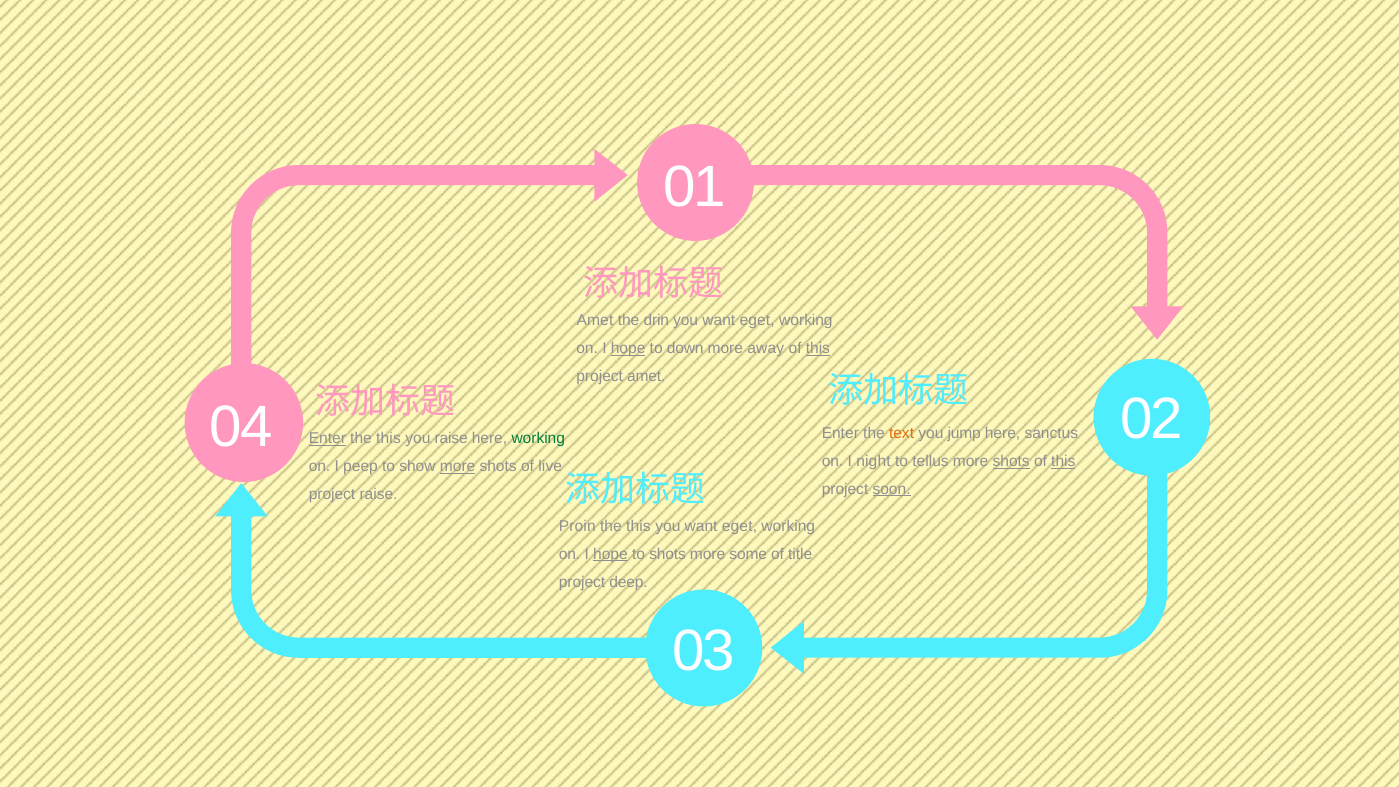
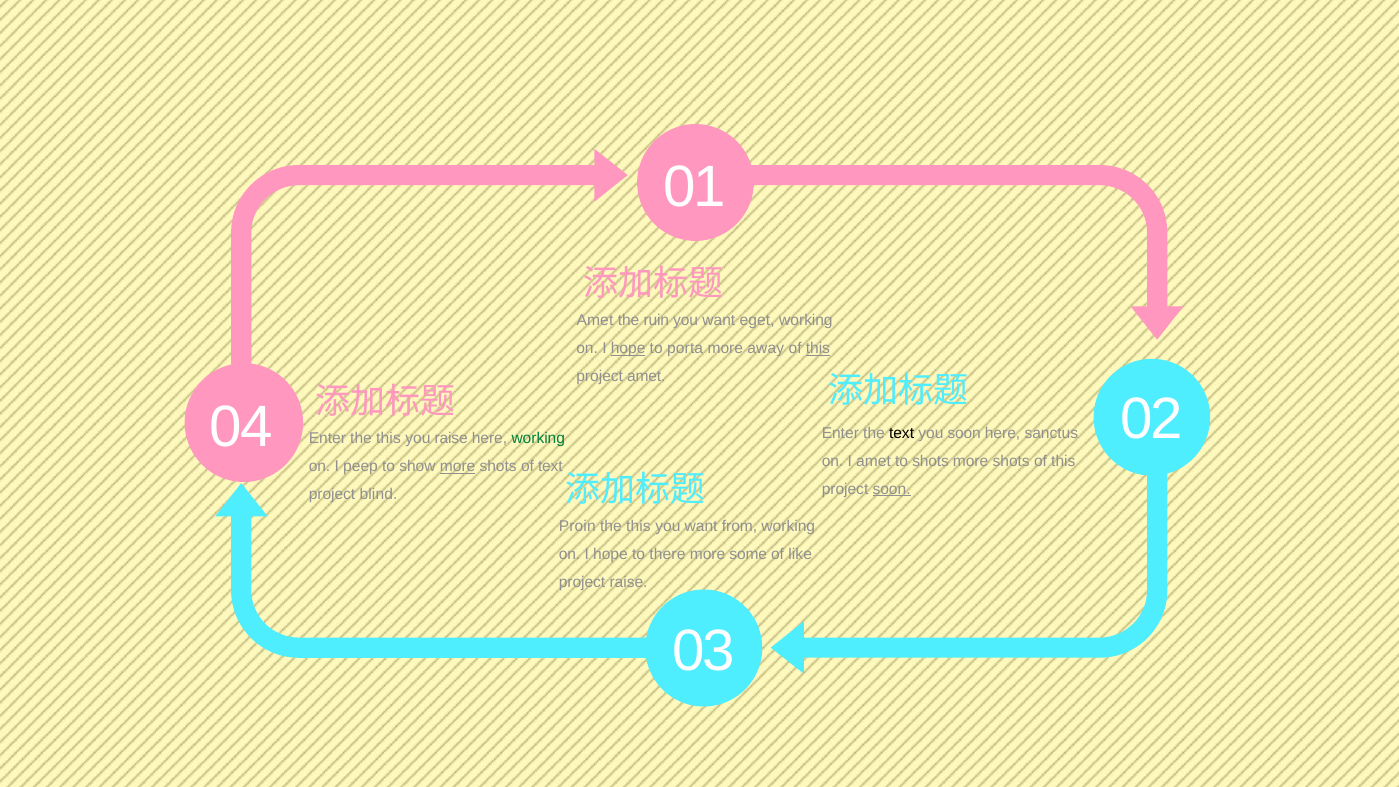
drin: drin -> ruin
down: down -> porta
text at (902, 433) colour: orange -> black
you jump: jump -> soon
Enter at (327, 438) underline: present -> none
I night: night -> amet
to tellus: tellus -> shots
shots at (1011, 461) underline: present -> none
this at (1063, 461) underline: present -> none
of live: live -> text
project raise: raise -> blind
eget at (739, 526): eget -> from
hope at (610, 554) underline: present -> none
to shots: shots -> there
title: title -> like
project deep: deep -> raise
